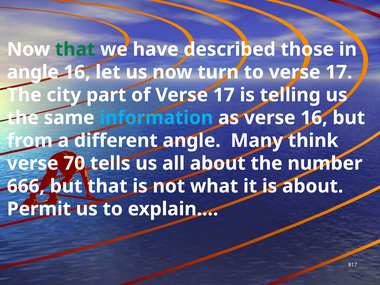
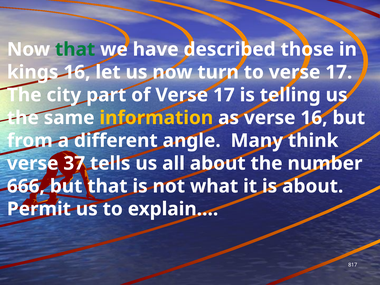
angle at (33, 72): angle -> kings
information colour: light blue -> yellow
70: 70 -> 37
